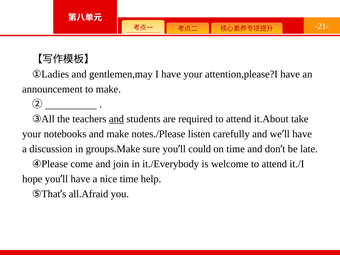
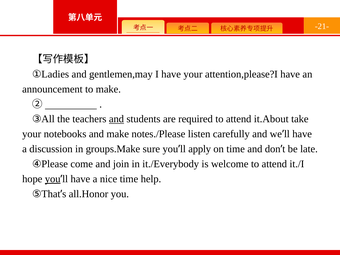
could: could -> apply
you at (53, 179) underline: none -> present
all.Afraid: all.Afraid -> all.Honor
